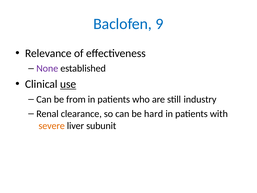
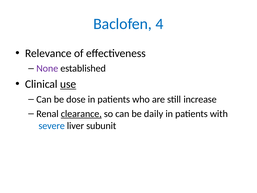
9: 9 -> 4
from: from -> dose
industry: industry -> increase
clearance underline: none -> present
hard: hard -> daily
severe colour: orange -> blue
